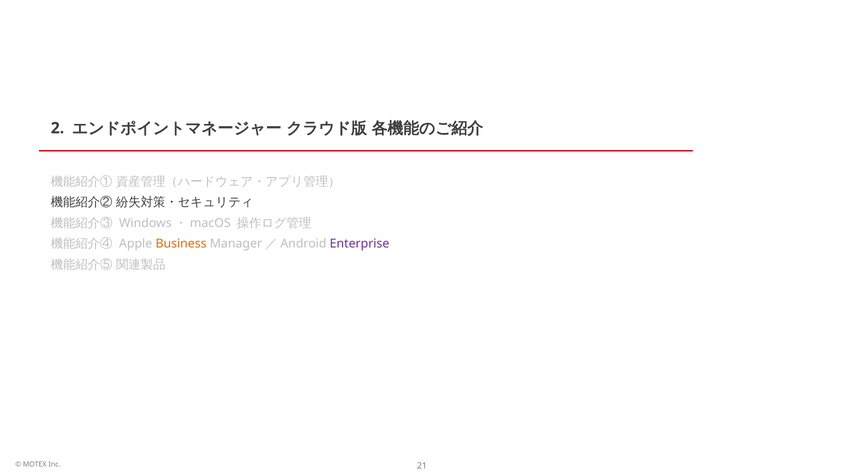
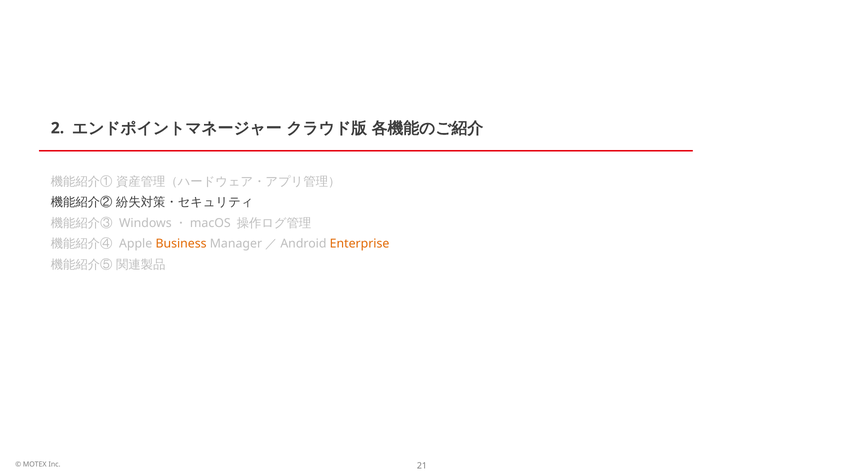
Enterprise colour: purple -> orange
